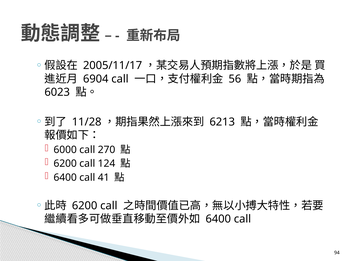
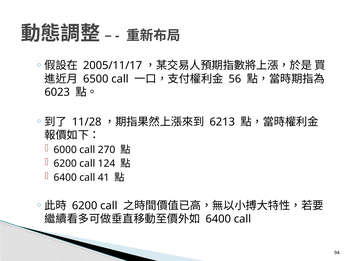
6904: 6904 -> 6500
